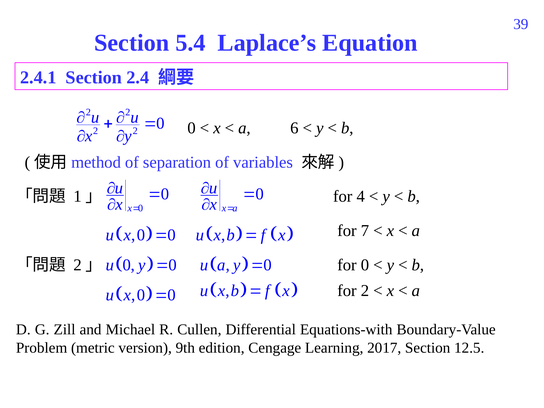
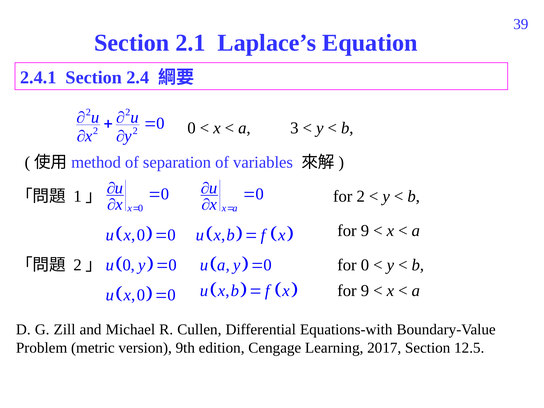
5.4: 5.4 -> 2.1
6: 6 -> 3
for 4: 4 -> 2
7 at (365, 231): 7 -> 9
2 at (365, 291): 2 -> 9
